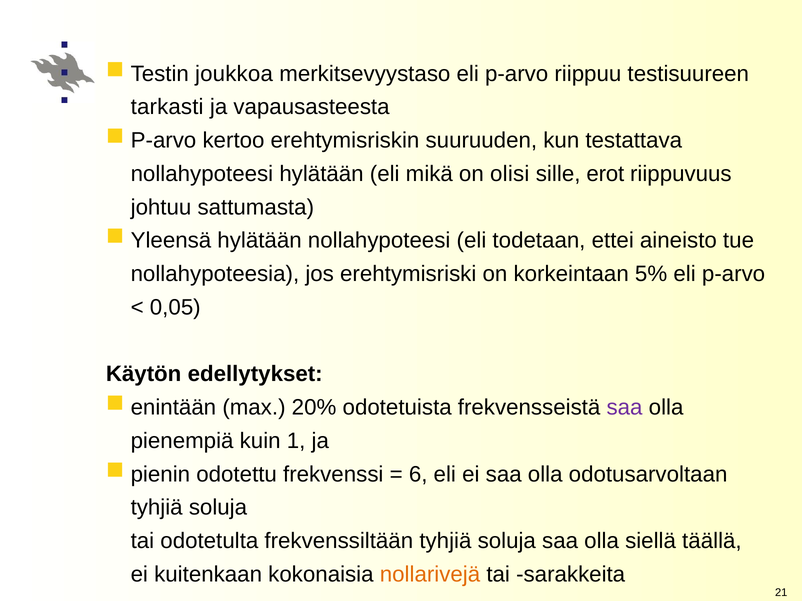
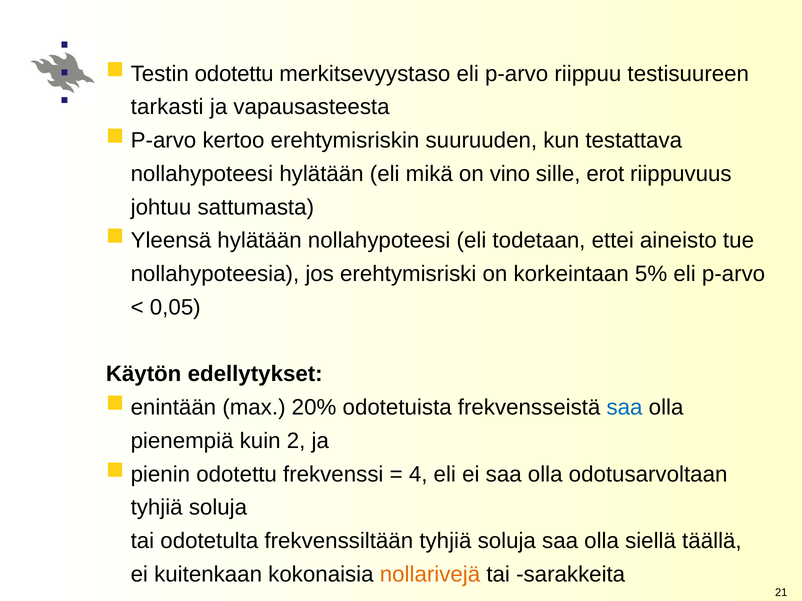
Testin joukkoa: joukkoa -> odotettu
olisi: olisi -> vino
saa at (625, 408) colour: purple -> blue
1: 1 -> 2
6: 6 -> 4
